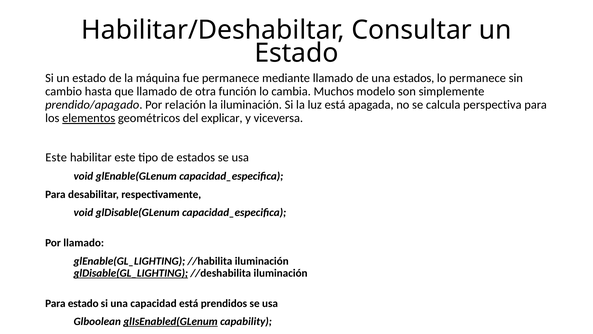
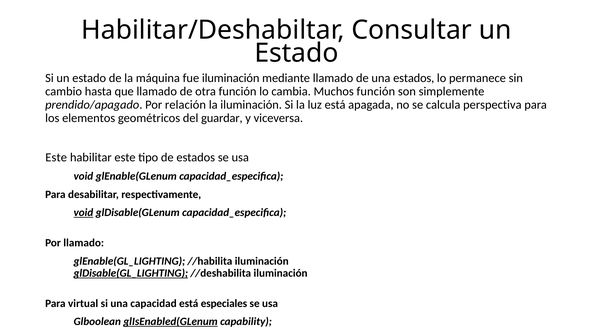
fue permanece: permanece -> iluminación
Muchos modelo: modelo -> función
elementos underline: present -> none
explicar: explicar -> guardar
void at (83, 212) underline: none -> present
Para estado: estado -> virtual
prendidos: prendidos -> especiales
